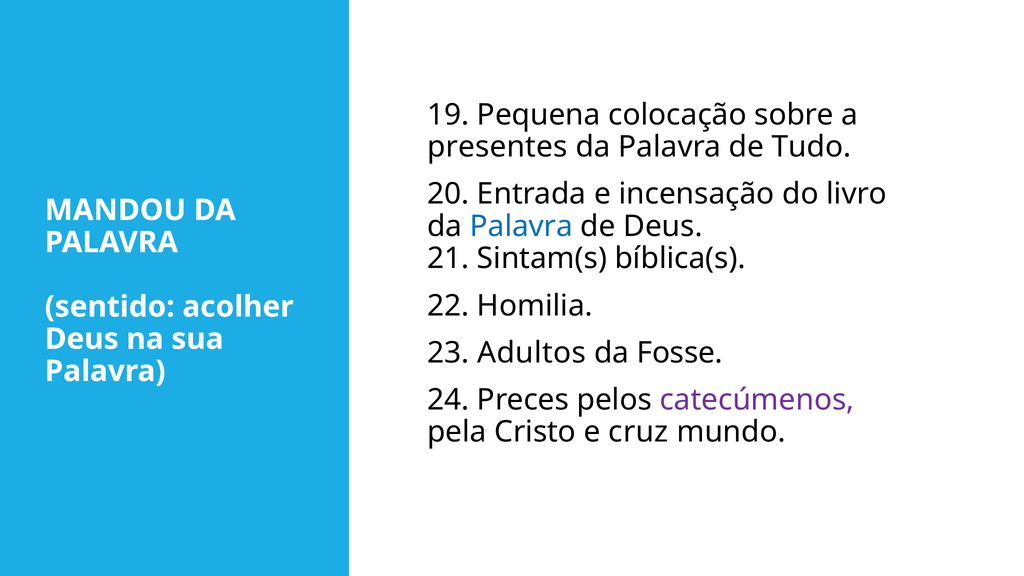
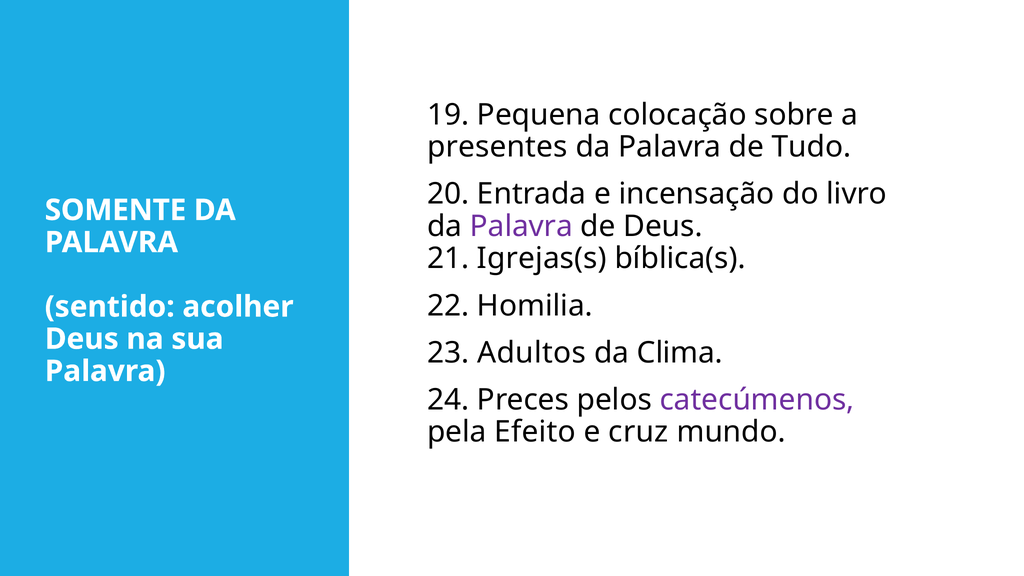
MANDOU: MANDOU -> SOMENTE
Palavra at (521, 226) colour: blue -> purple
Sintam(s: Sintam(s -> Igrejas(s
Fosse: Fosse -> Clima
Cristo: Cristo -> Efeito
